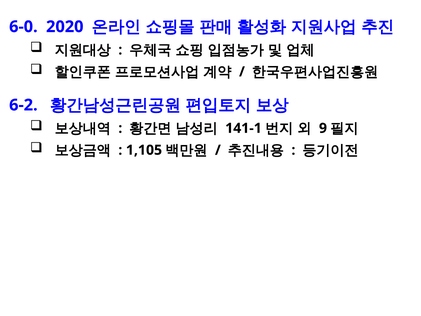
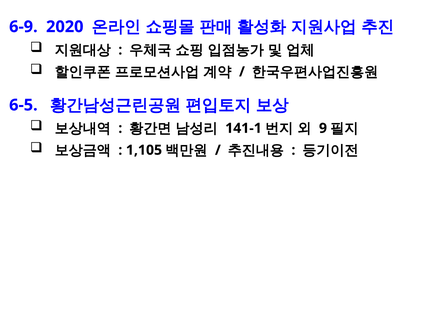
6-0: 6-0 -> 6-9
6-2: 6-2 -> 6-5
